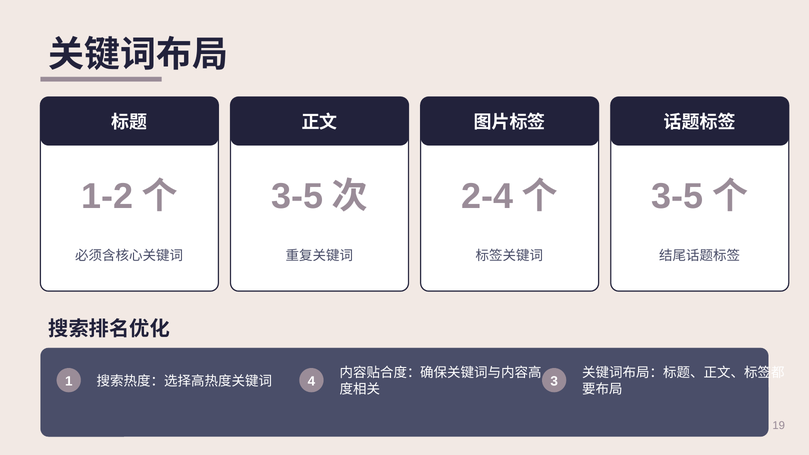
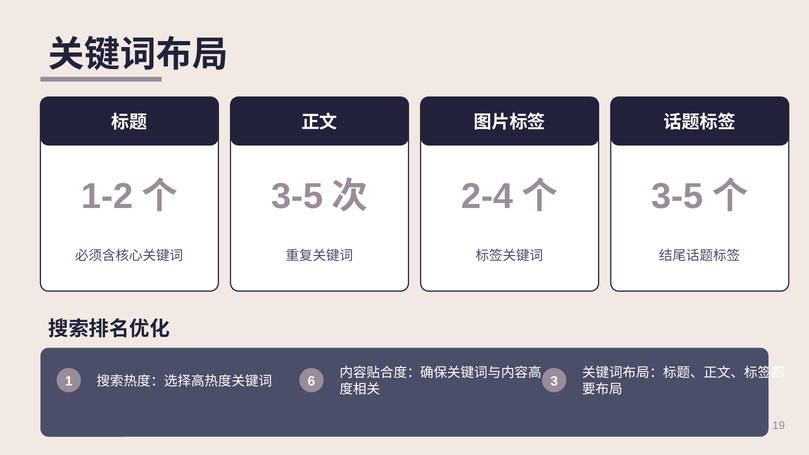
4: 4 -> 6
